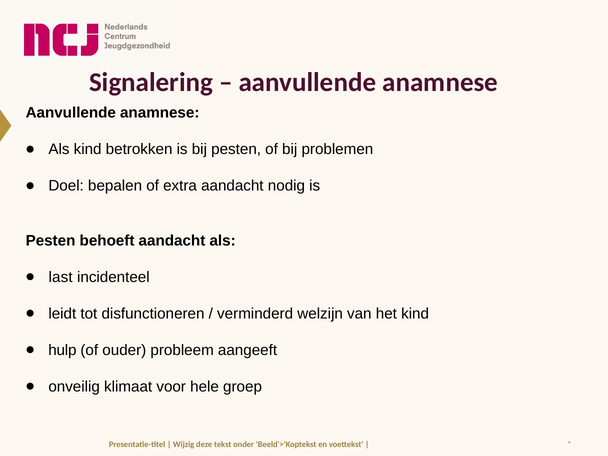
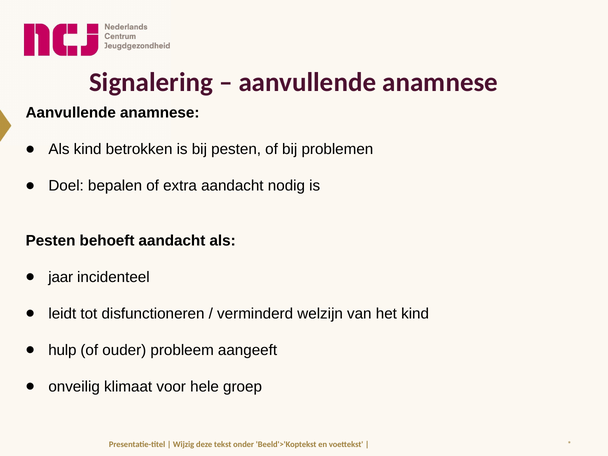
last: last -> jaar
